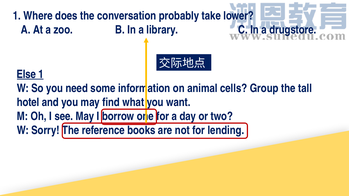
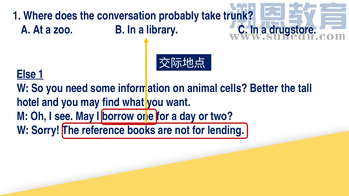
lower: lower -> trunk
Group: Group -> Better
